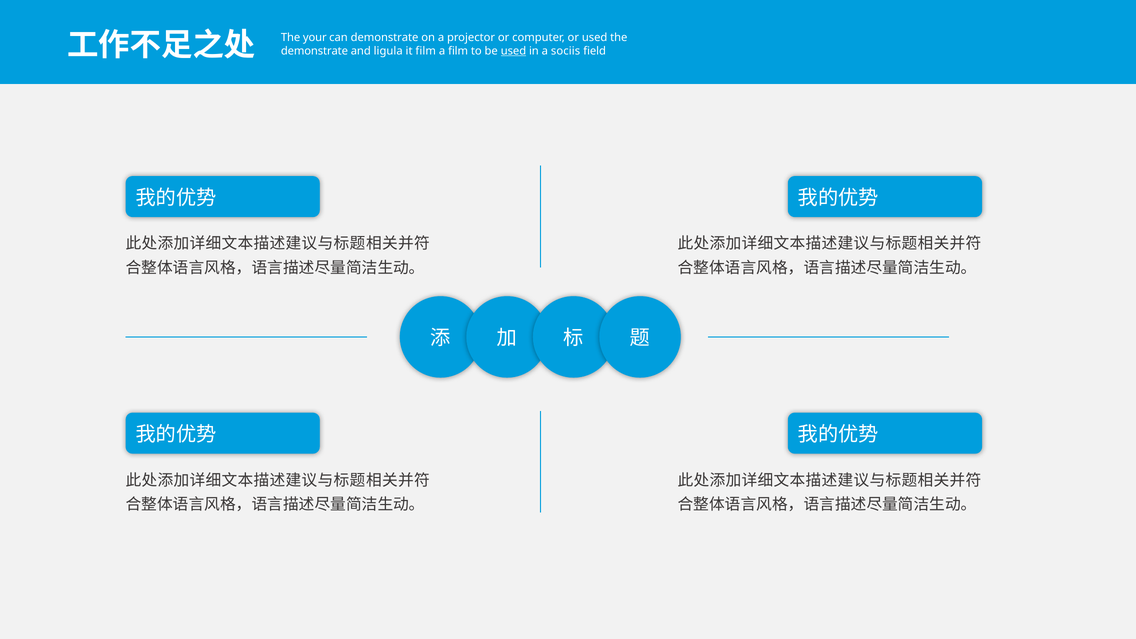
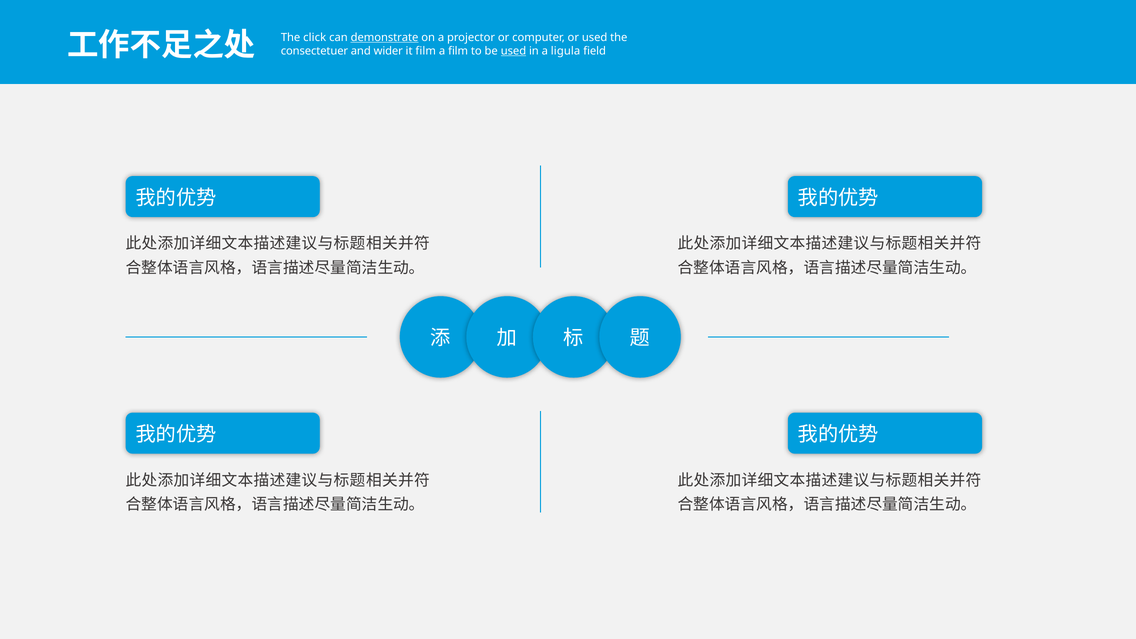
your: your -> click
demonstrate at (385, 37) underline: none -> present
demonstrate at (314, 51): demonstrate -> consectetuer
ligula: ligula -> wider
sociis: sociis -> ligula
